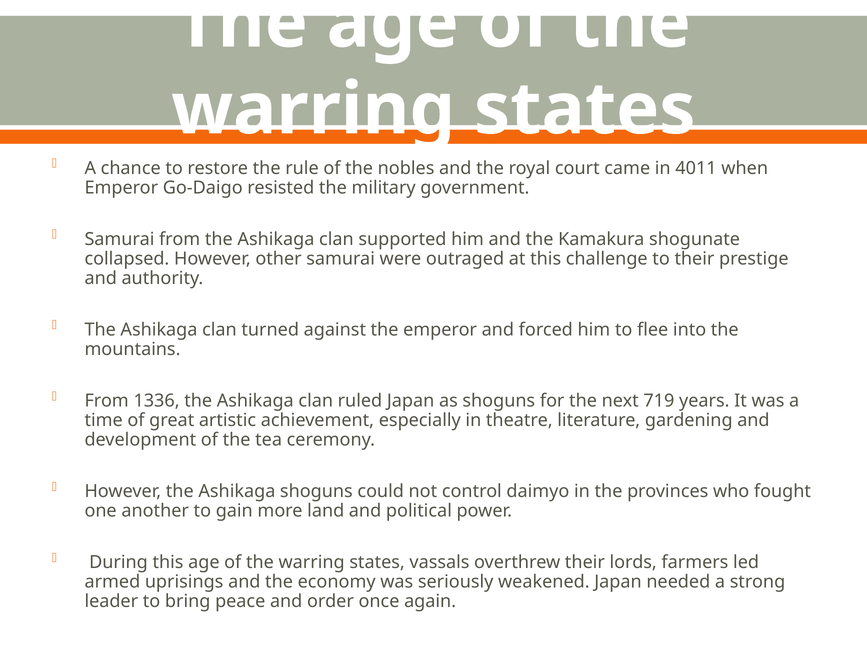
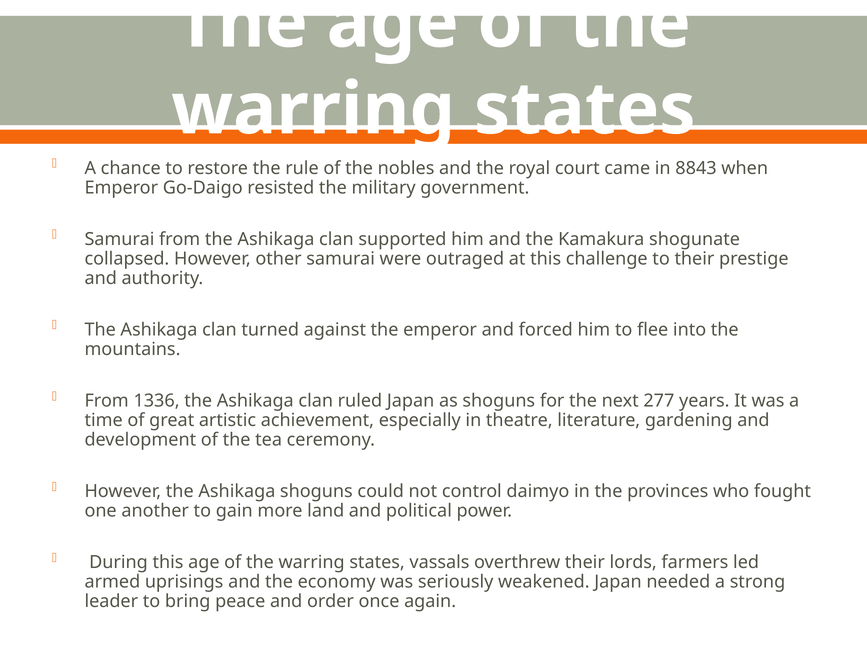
4011: 4011 -> 8843
719: 719 -> 277
